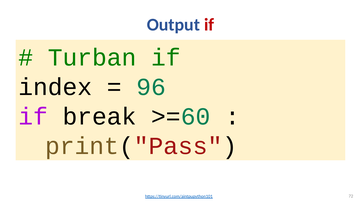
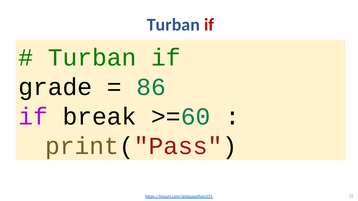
Output at (173, 25): Output -> Turban
index: index -> grade
96: 96 -> 86
